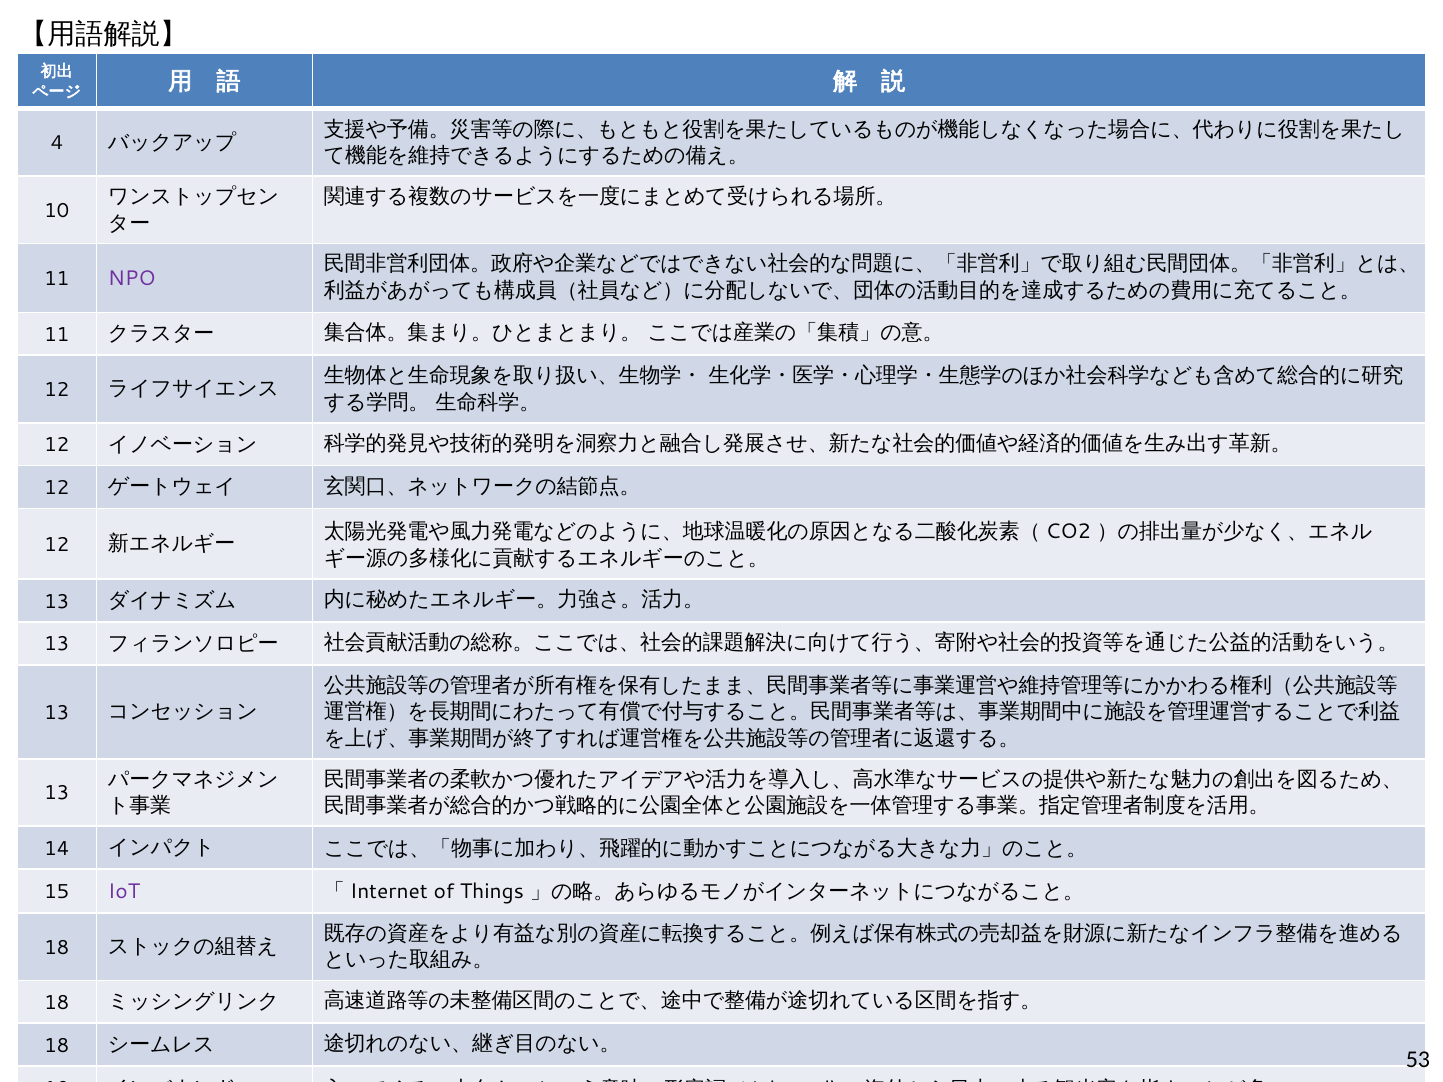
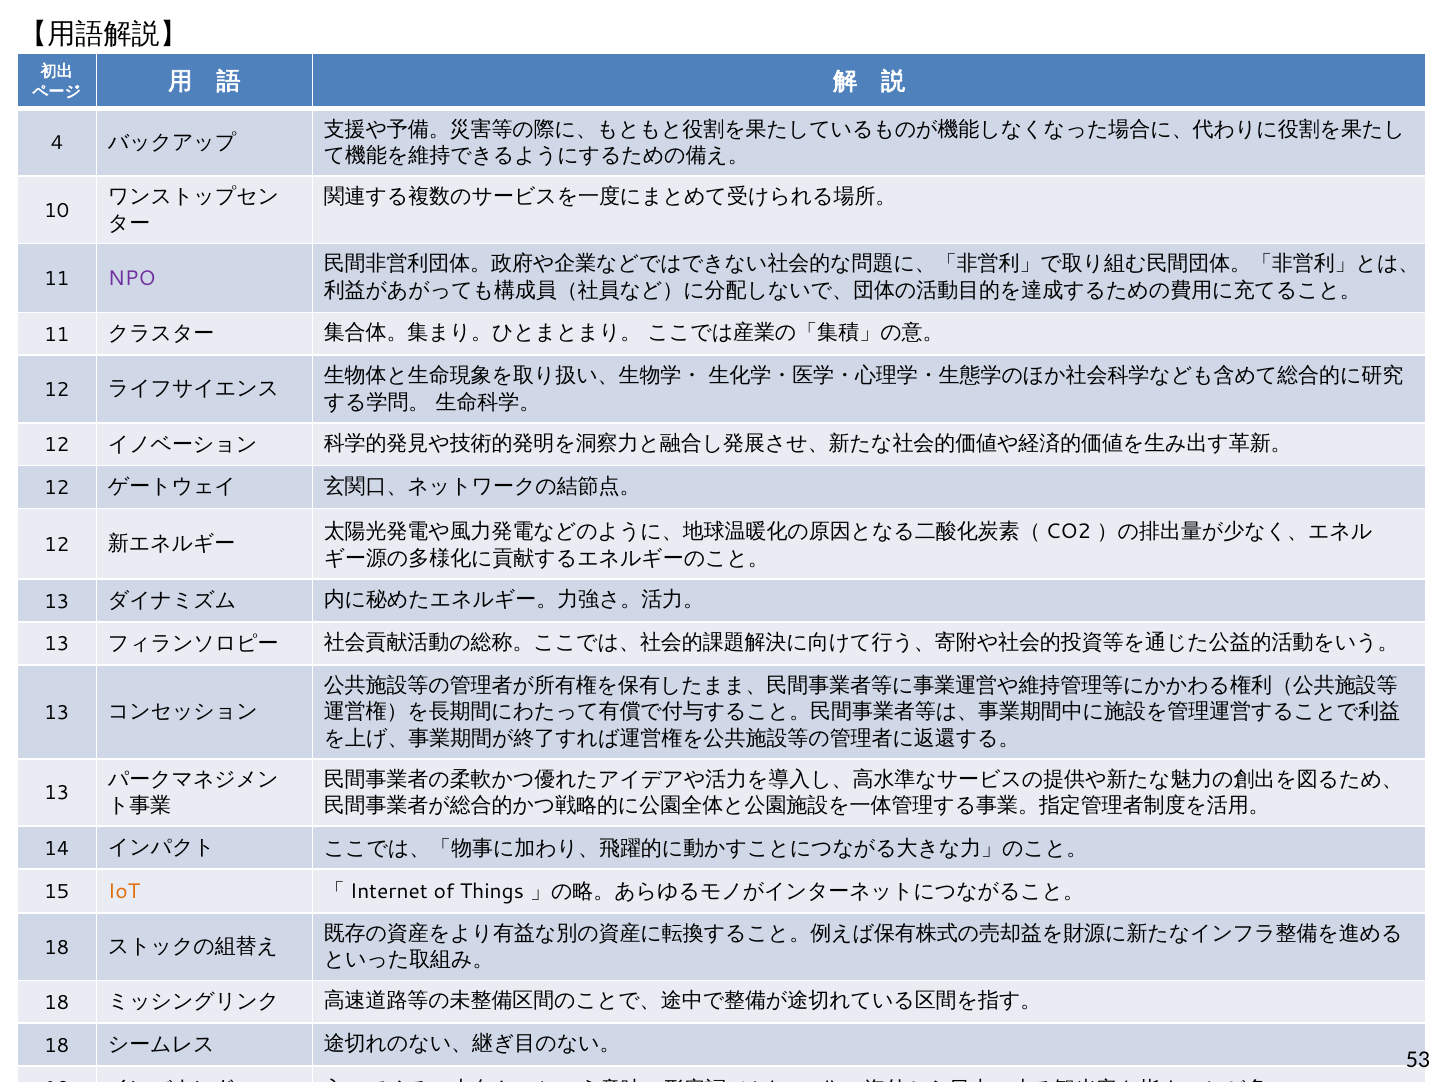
IoT colour: purple -> orange
